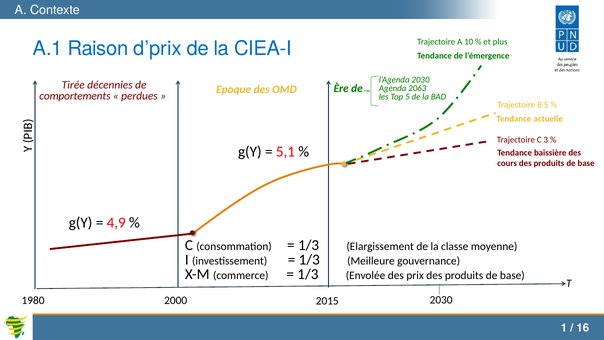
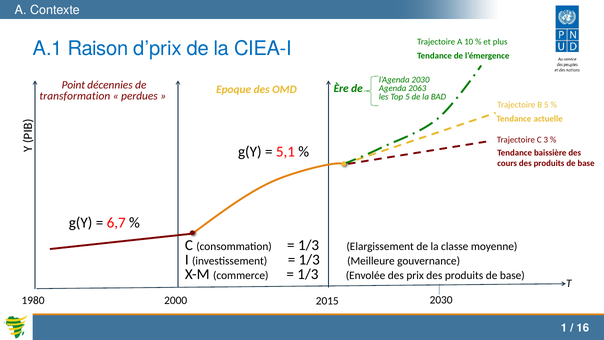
Tirée: Tirée -> Point
comportements: comportements -> transformation
4,9: 4,9 -> 6,7
